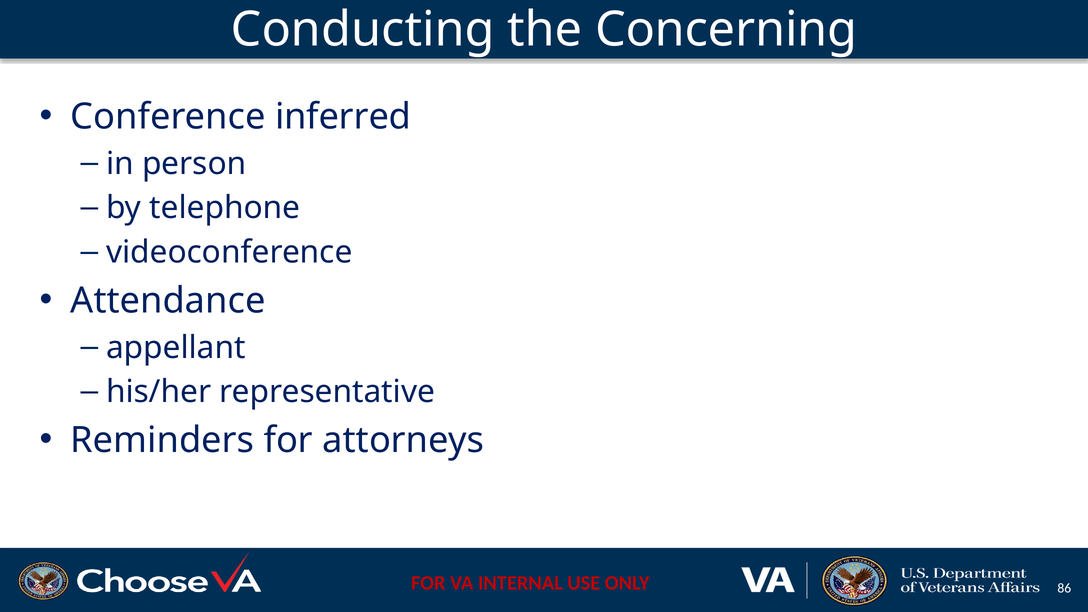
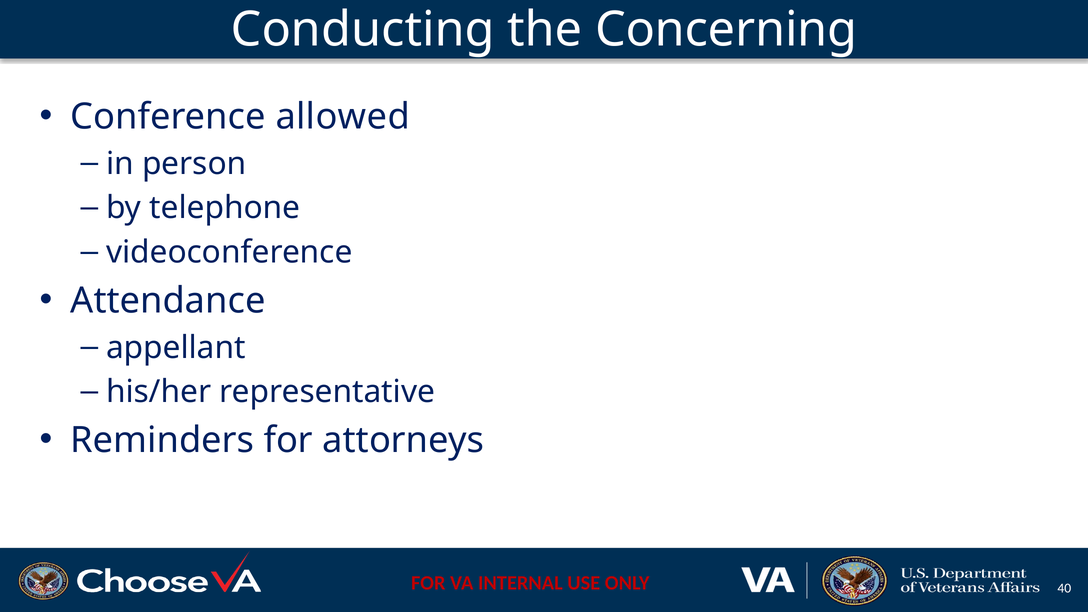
inferred: inferred -> allowed
86: 86 -> 40
